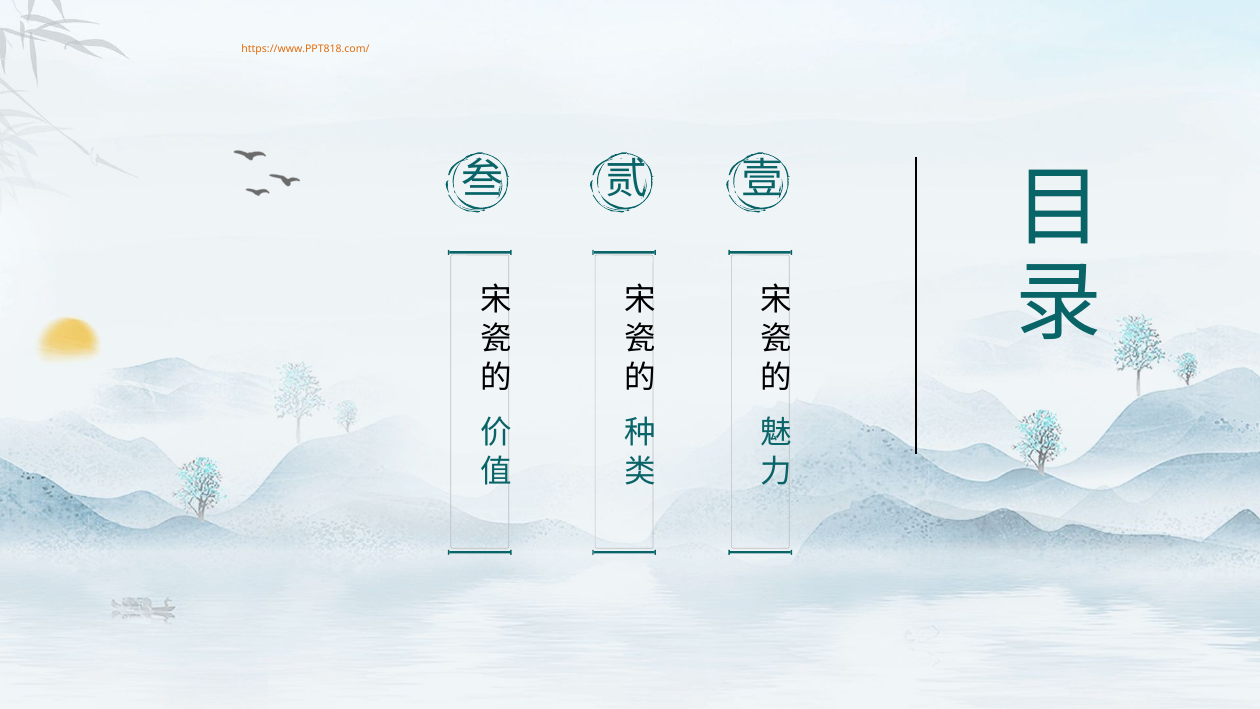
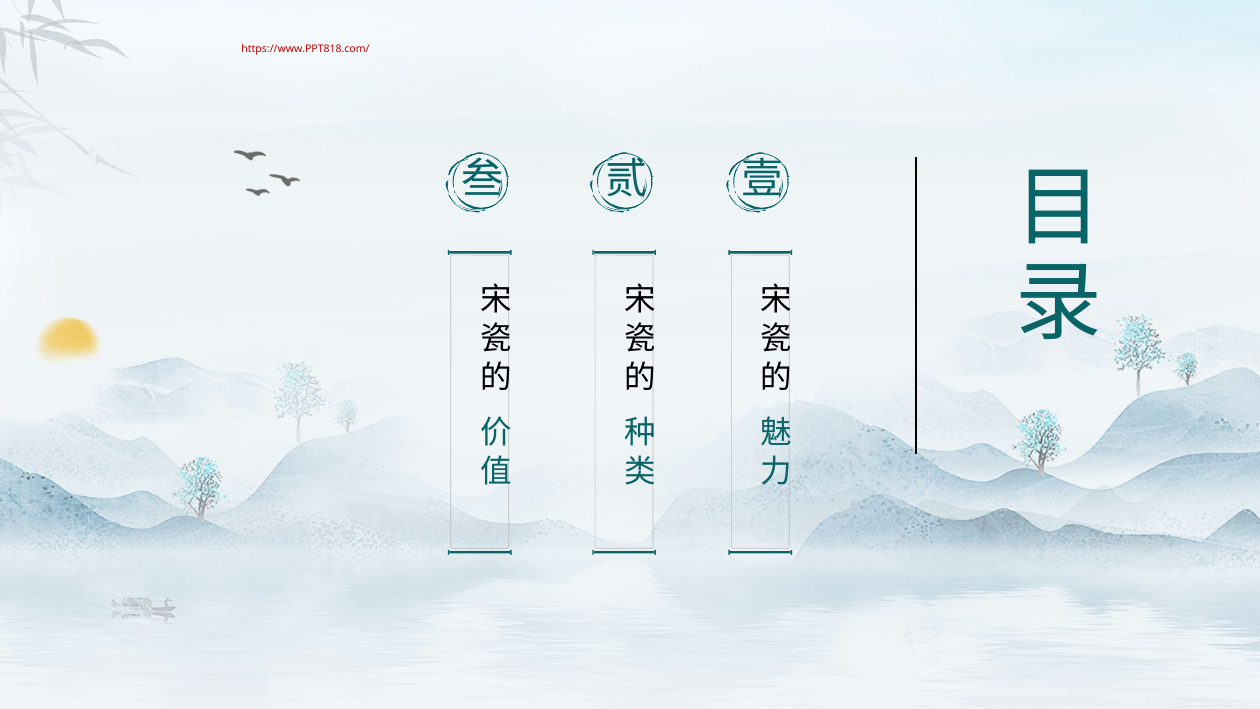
https://www.PPT818.com/ colour: orange -> red
